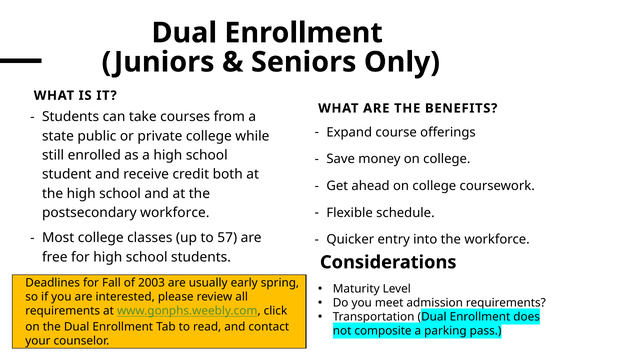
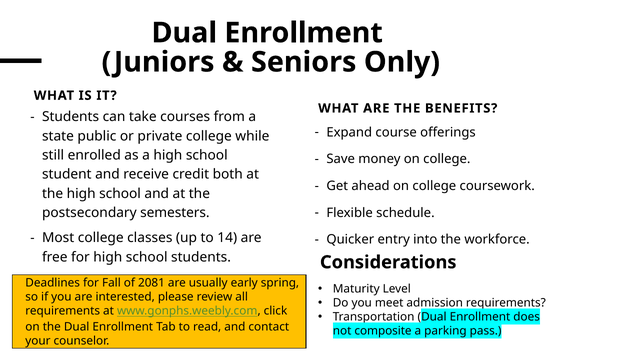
postsecondary workforce: workforce -> semesters
57: 57 -> 14
2003: 2003 -> 2081
